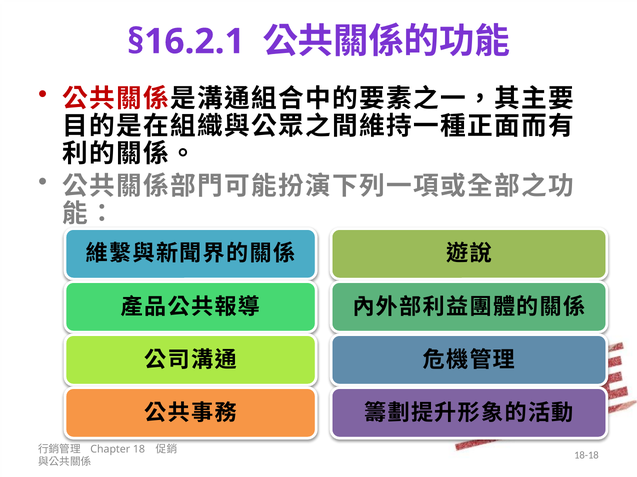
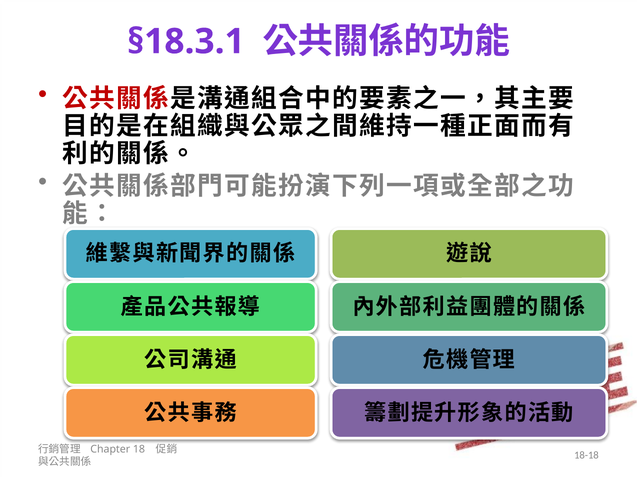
§16.2.1: §16.2.1 -> §18.3.1
